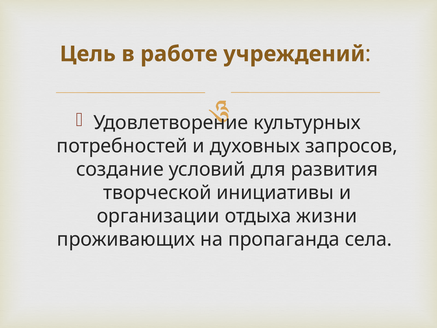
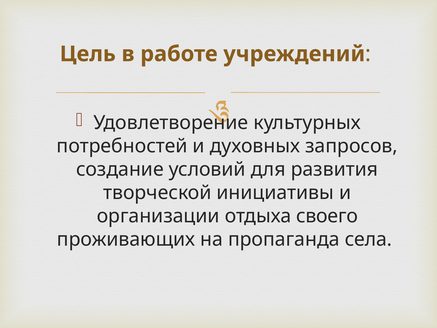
жизни: жизни -> своего
